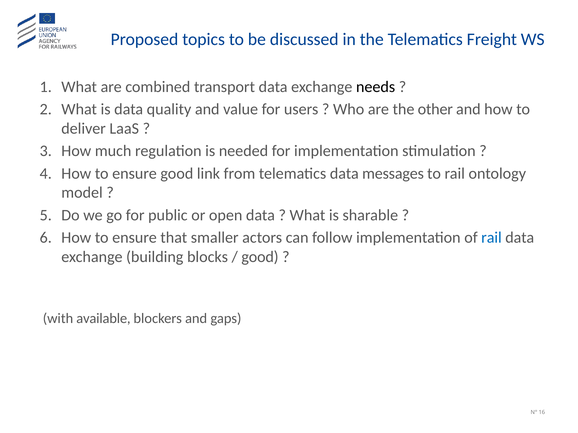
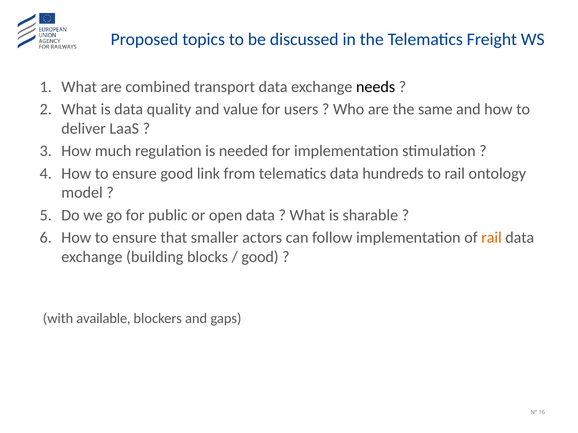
other: other -> same
messages: messages -> hundreds
rail at (491, 238) colour: blue -> orange
